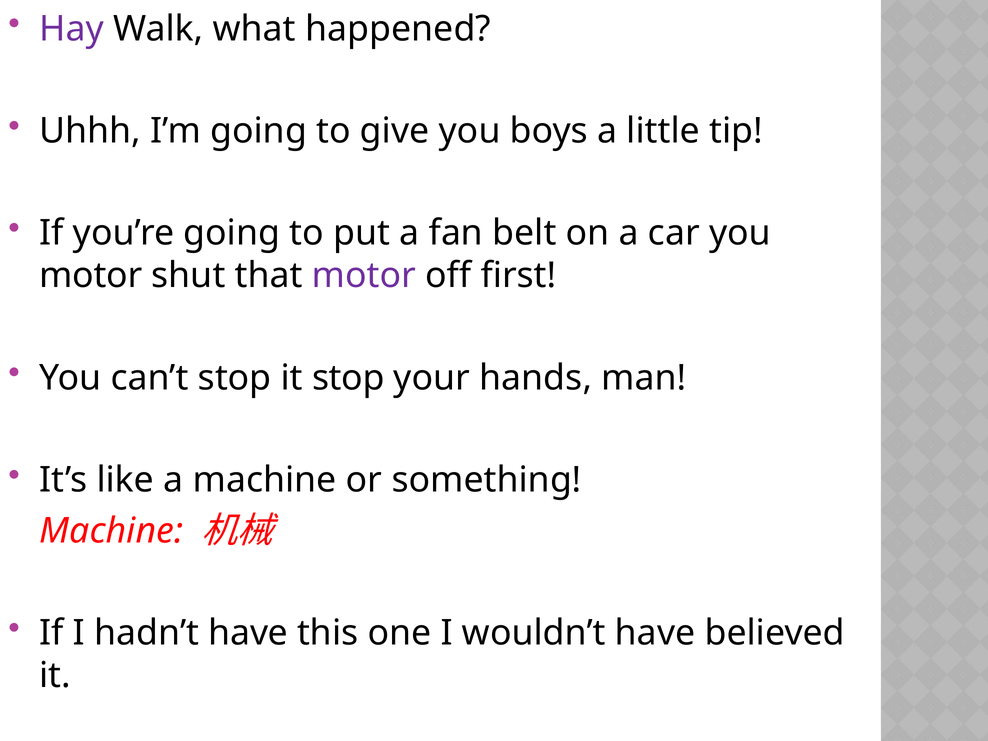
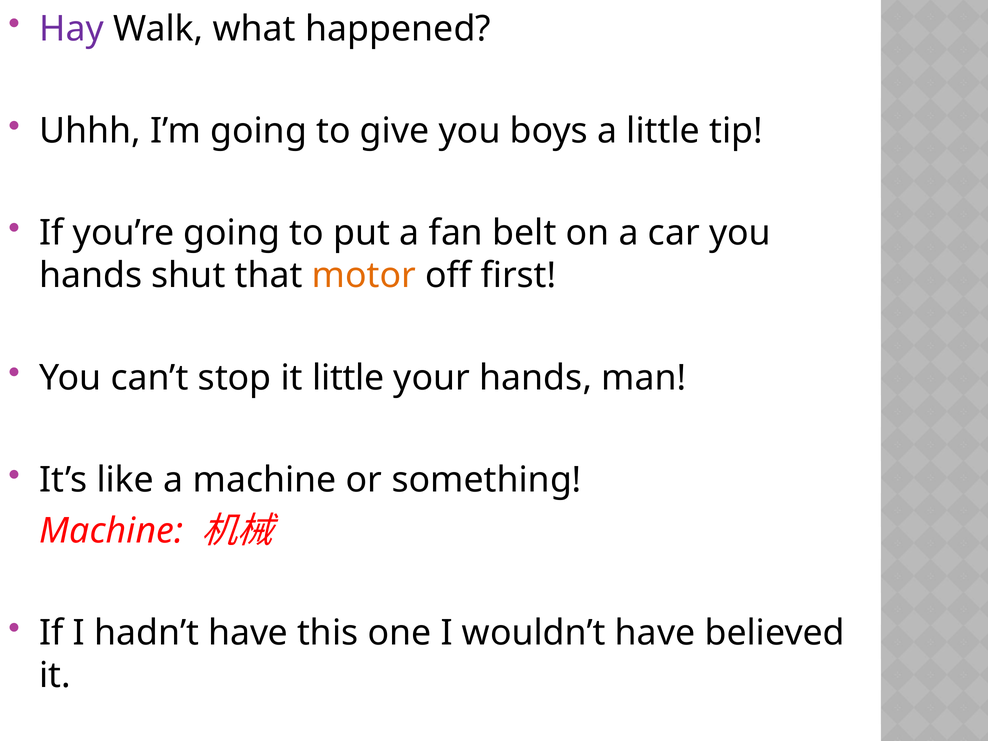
motor at (91, 276): motor -> hands
motor at (364, 276) colour: purple -> orange
it stop: stop -> little
